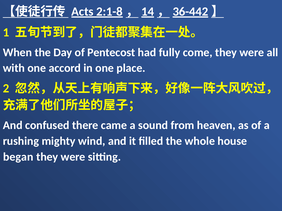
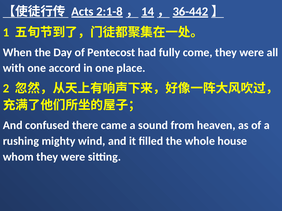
began: began -> whom
